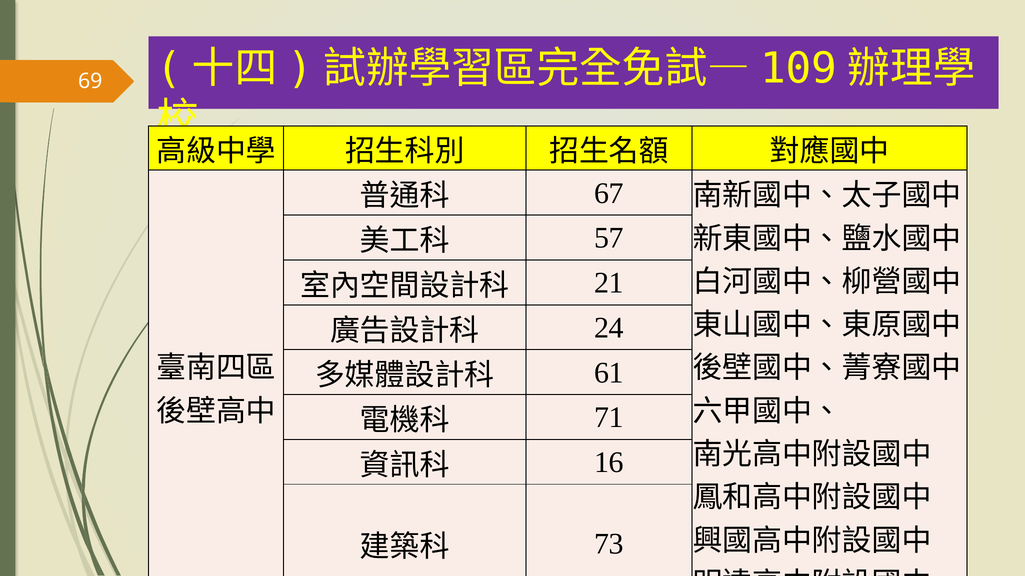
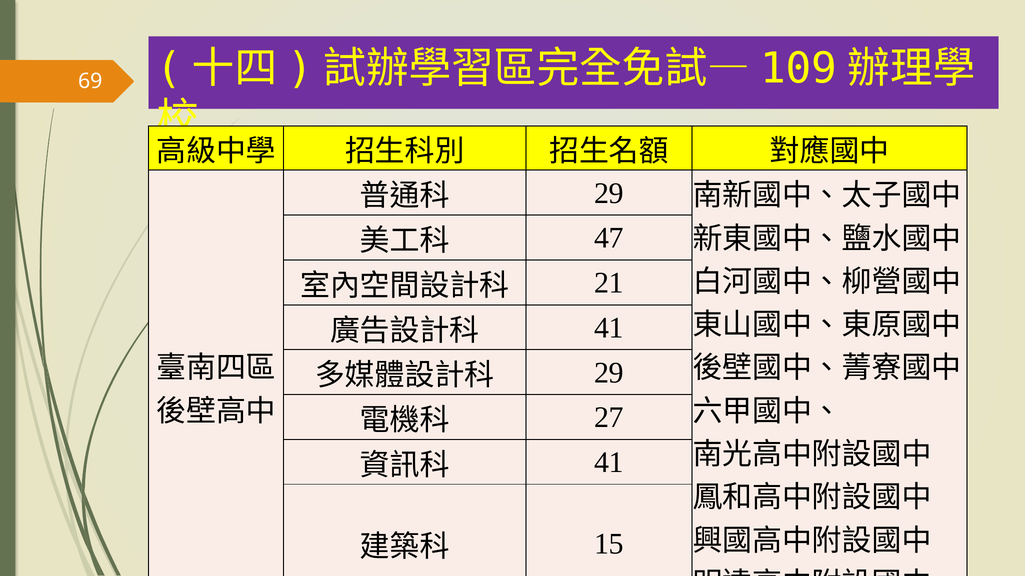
67 at (609, 193): 67 -> 29
57: 57 -> 47
24 at (609, 328): 24 -> 41
61 at (609, 373): 61 -> 29
71: 71 -> 27
16 at (609, 463): 16 -> 41
73: 73 -> 15
